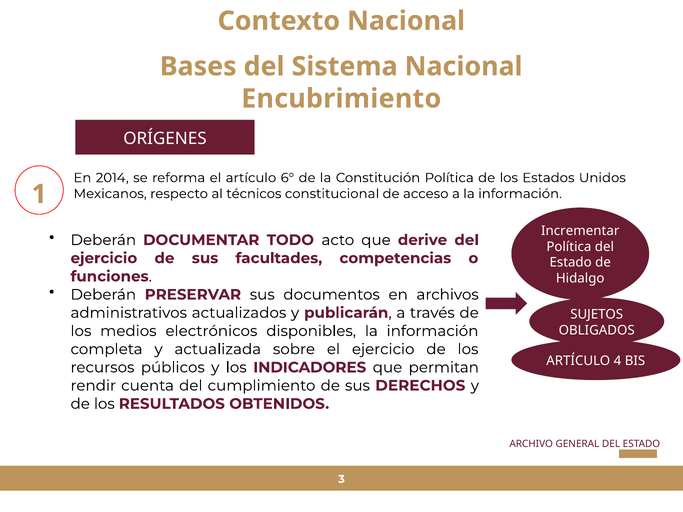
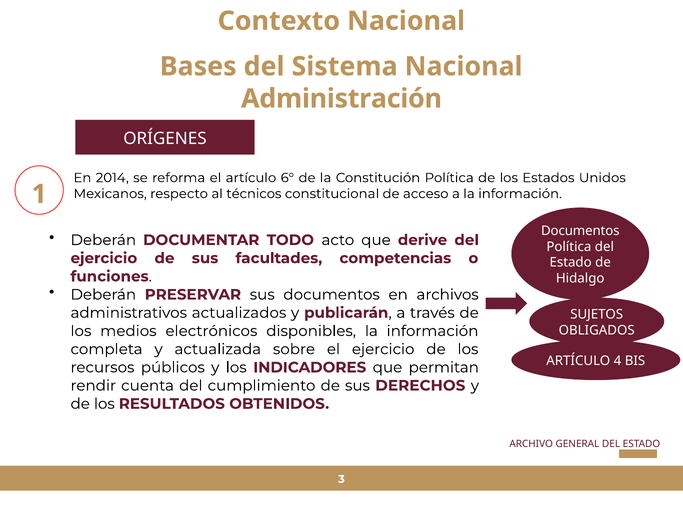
Encubrimiento: Encubrimiento -> Administración
Incrementar at (580, 231): Incrementar -> Documentos
